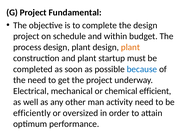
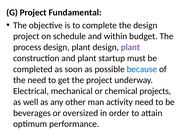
plant at (130, 47) colour: orange -> purple
efficient: efficient -> projects
efficiently: efficiently -> beverages
